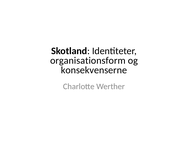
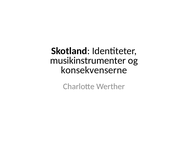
organisationsform: organisationsform -> musikinstrumenter
